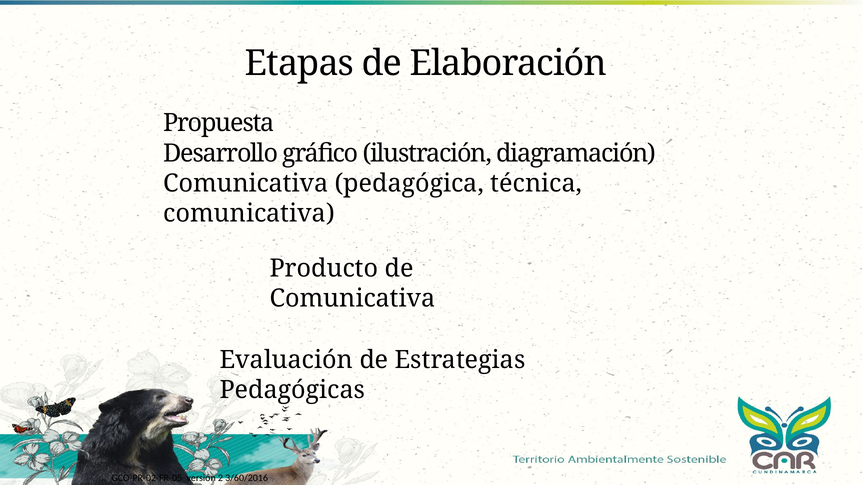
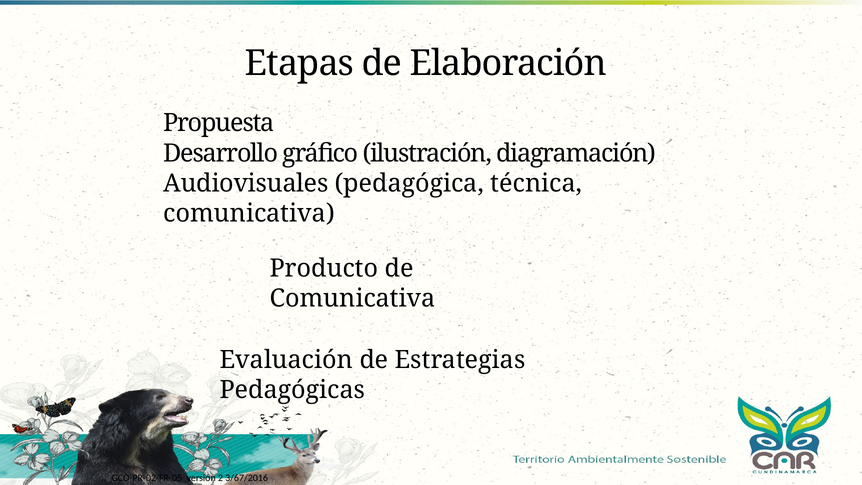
Comunicativa at (246, 183): Comunicativa -> Audiovisuales
3/60/2016: 3/60/2016 -> 3/67/2016
